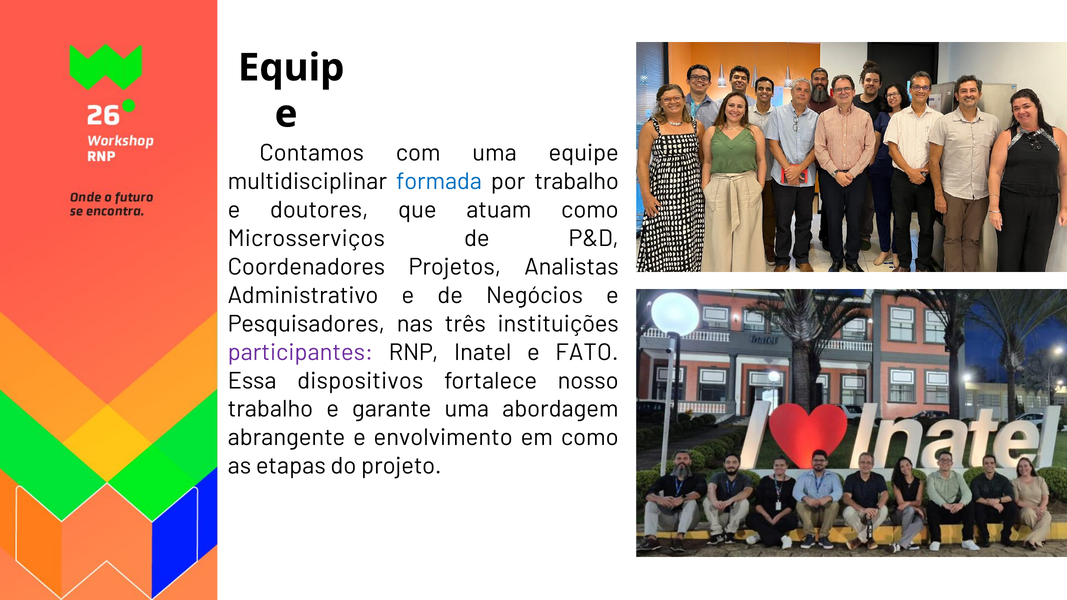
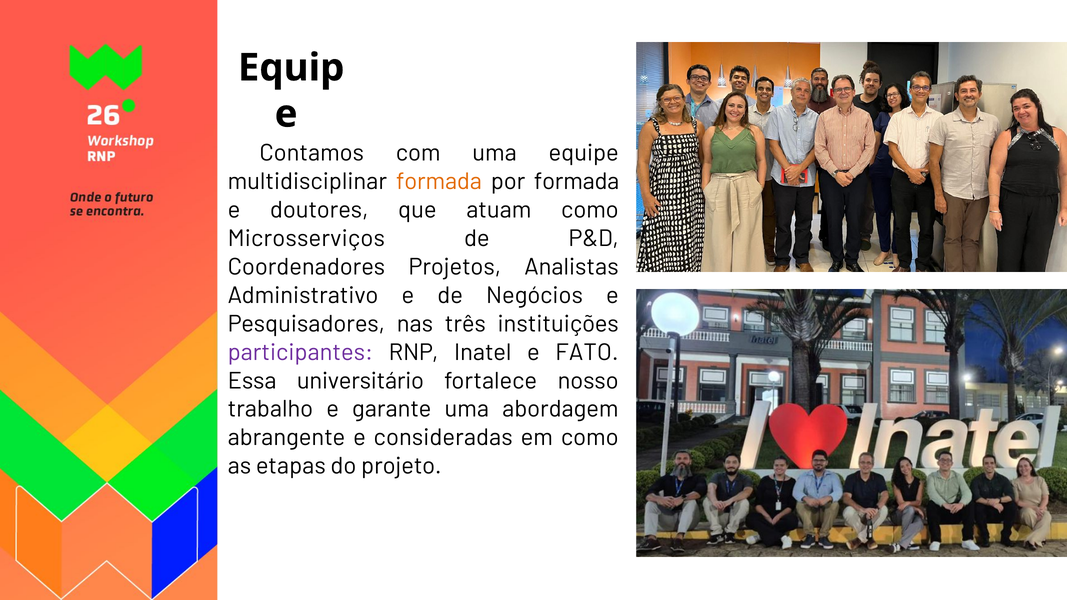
formada at (439, 182) colour: blue -> orange
por trabalho: trabalho -> formada
dispositivos: dispositivos -> universitário
envolvimento: envolvimento -> consideradas
